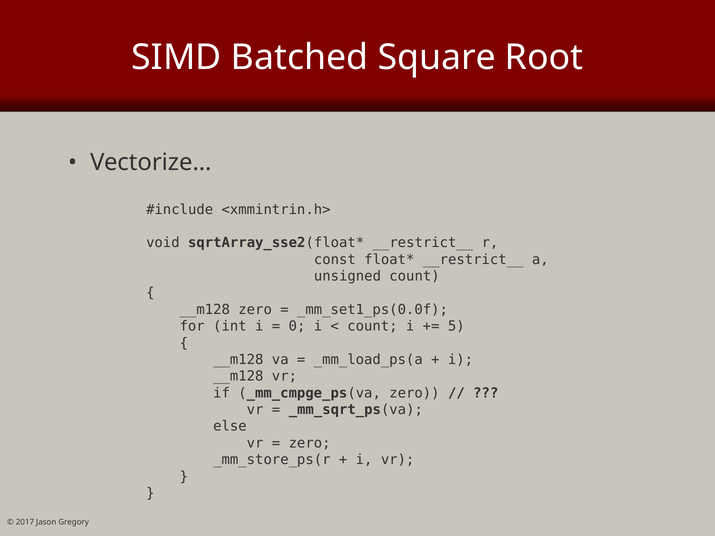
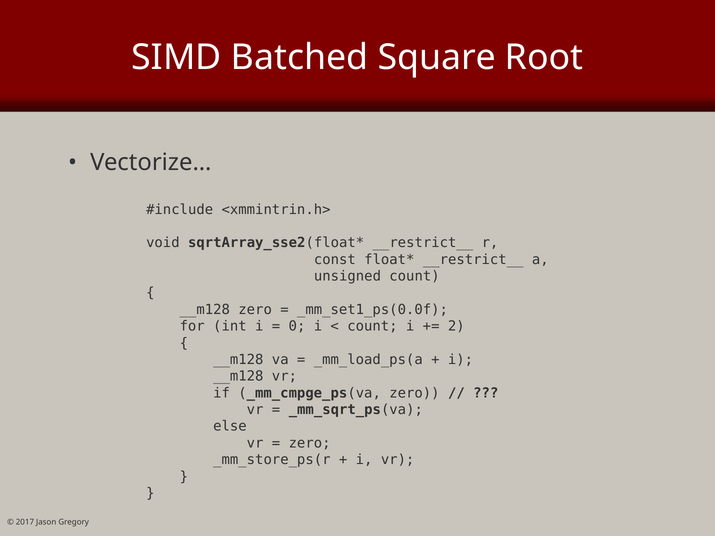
5: 5 -> 2
